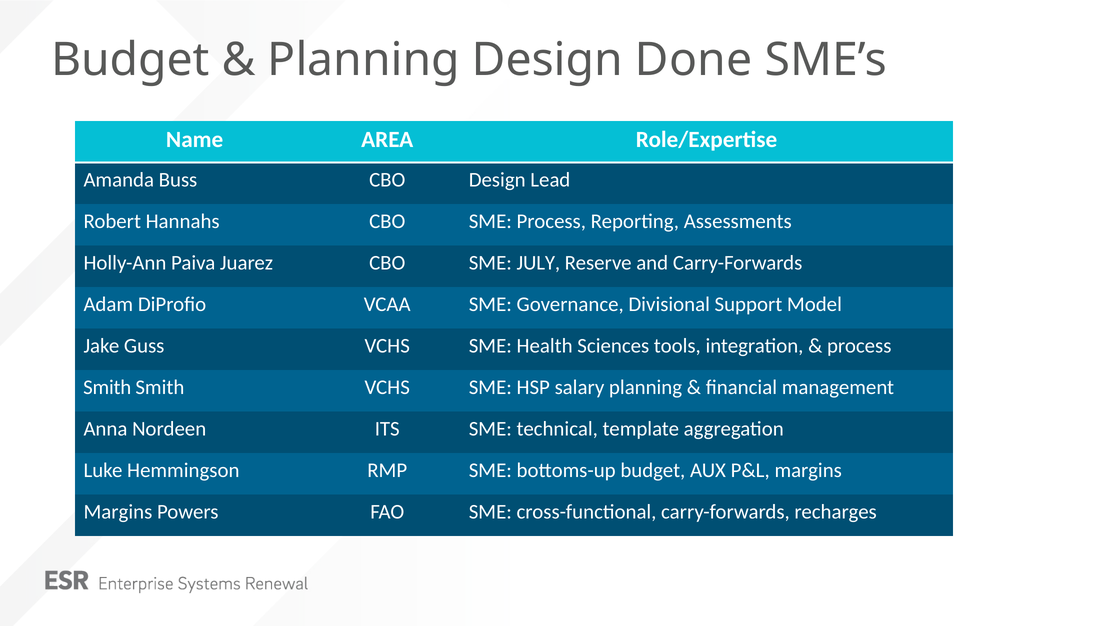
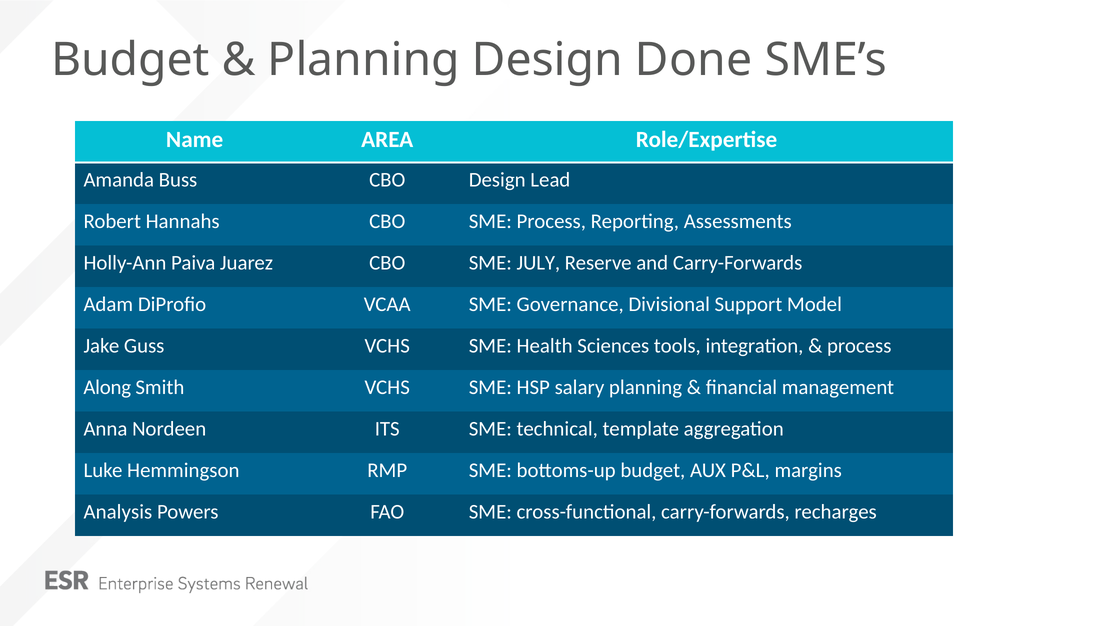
Smith at (107, 387): Smith -> Along
Margins at (118, 512): Margins -> Analysis
